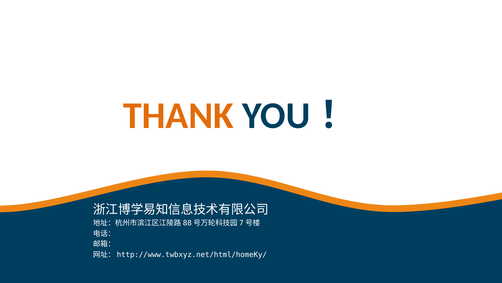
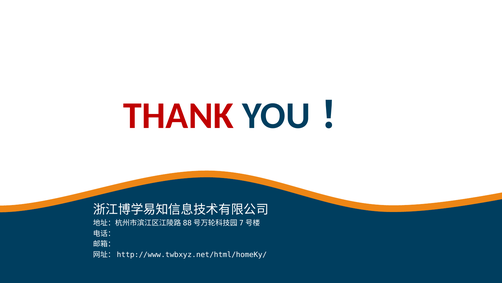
THANK colour: orange -> red
